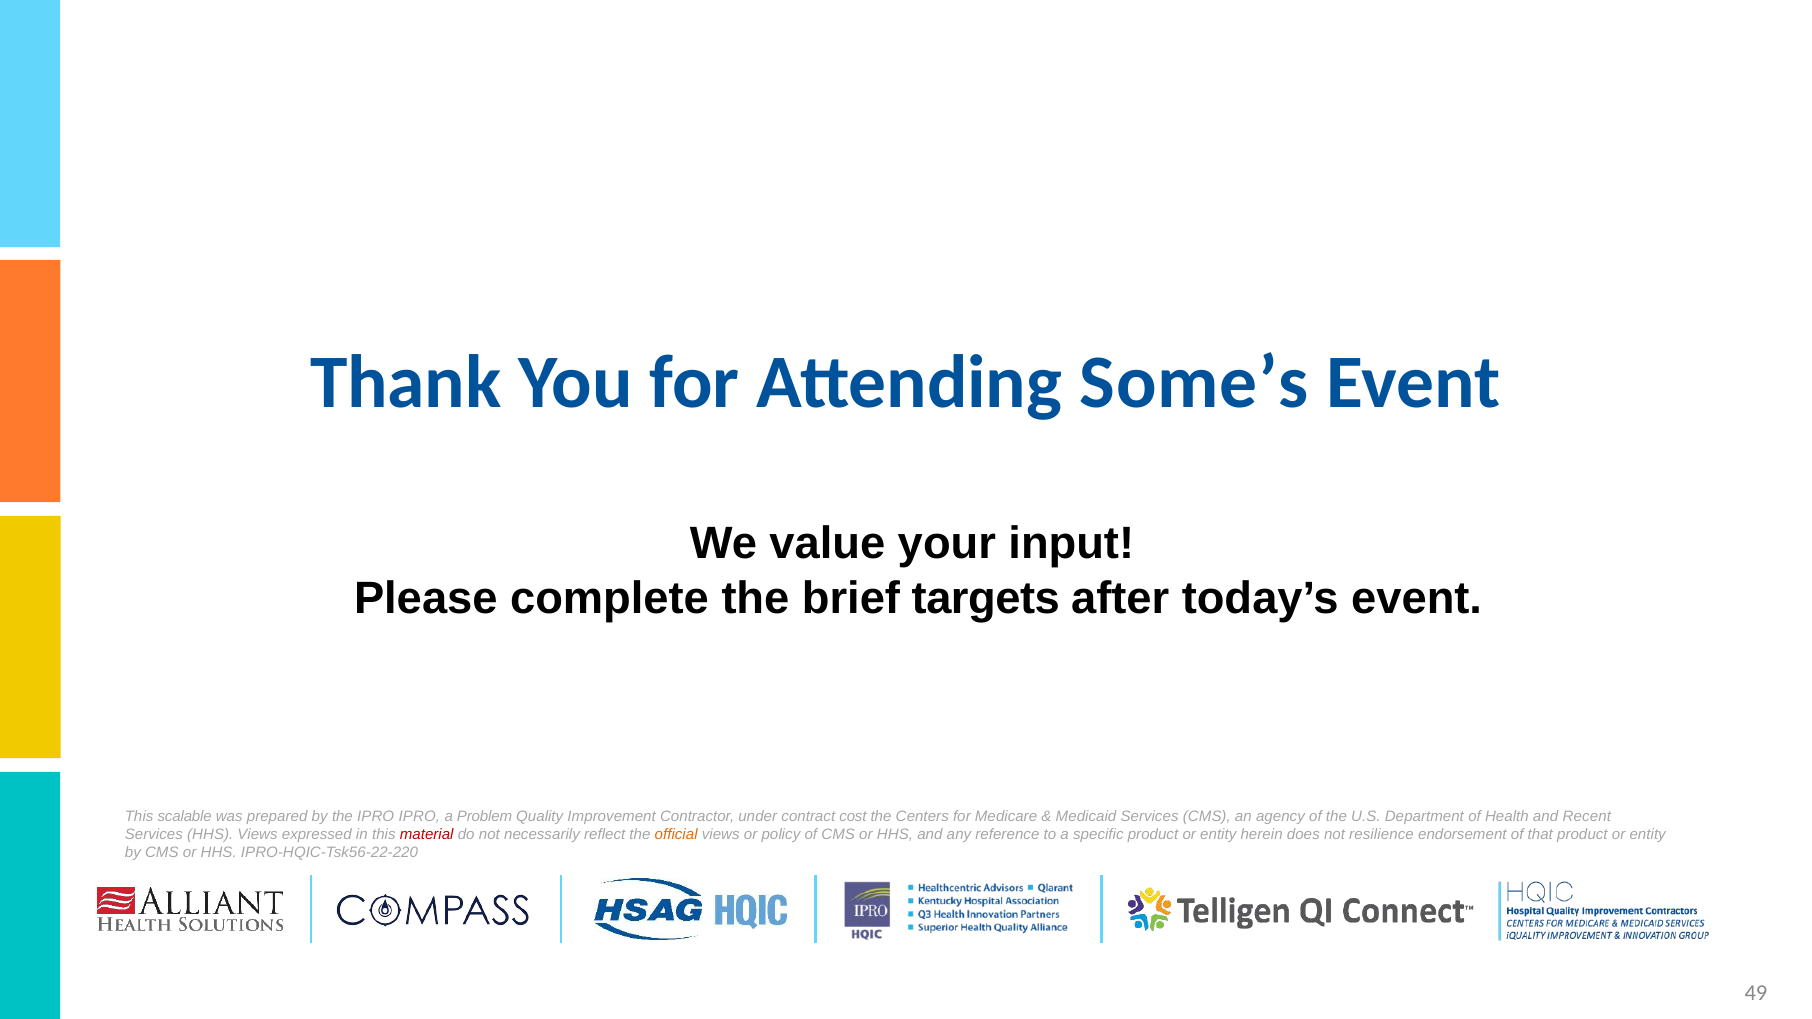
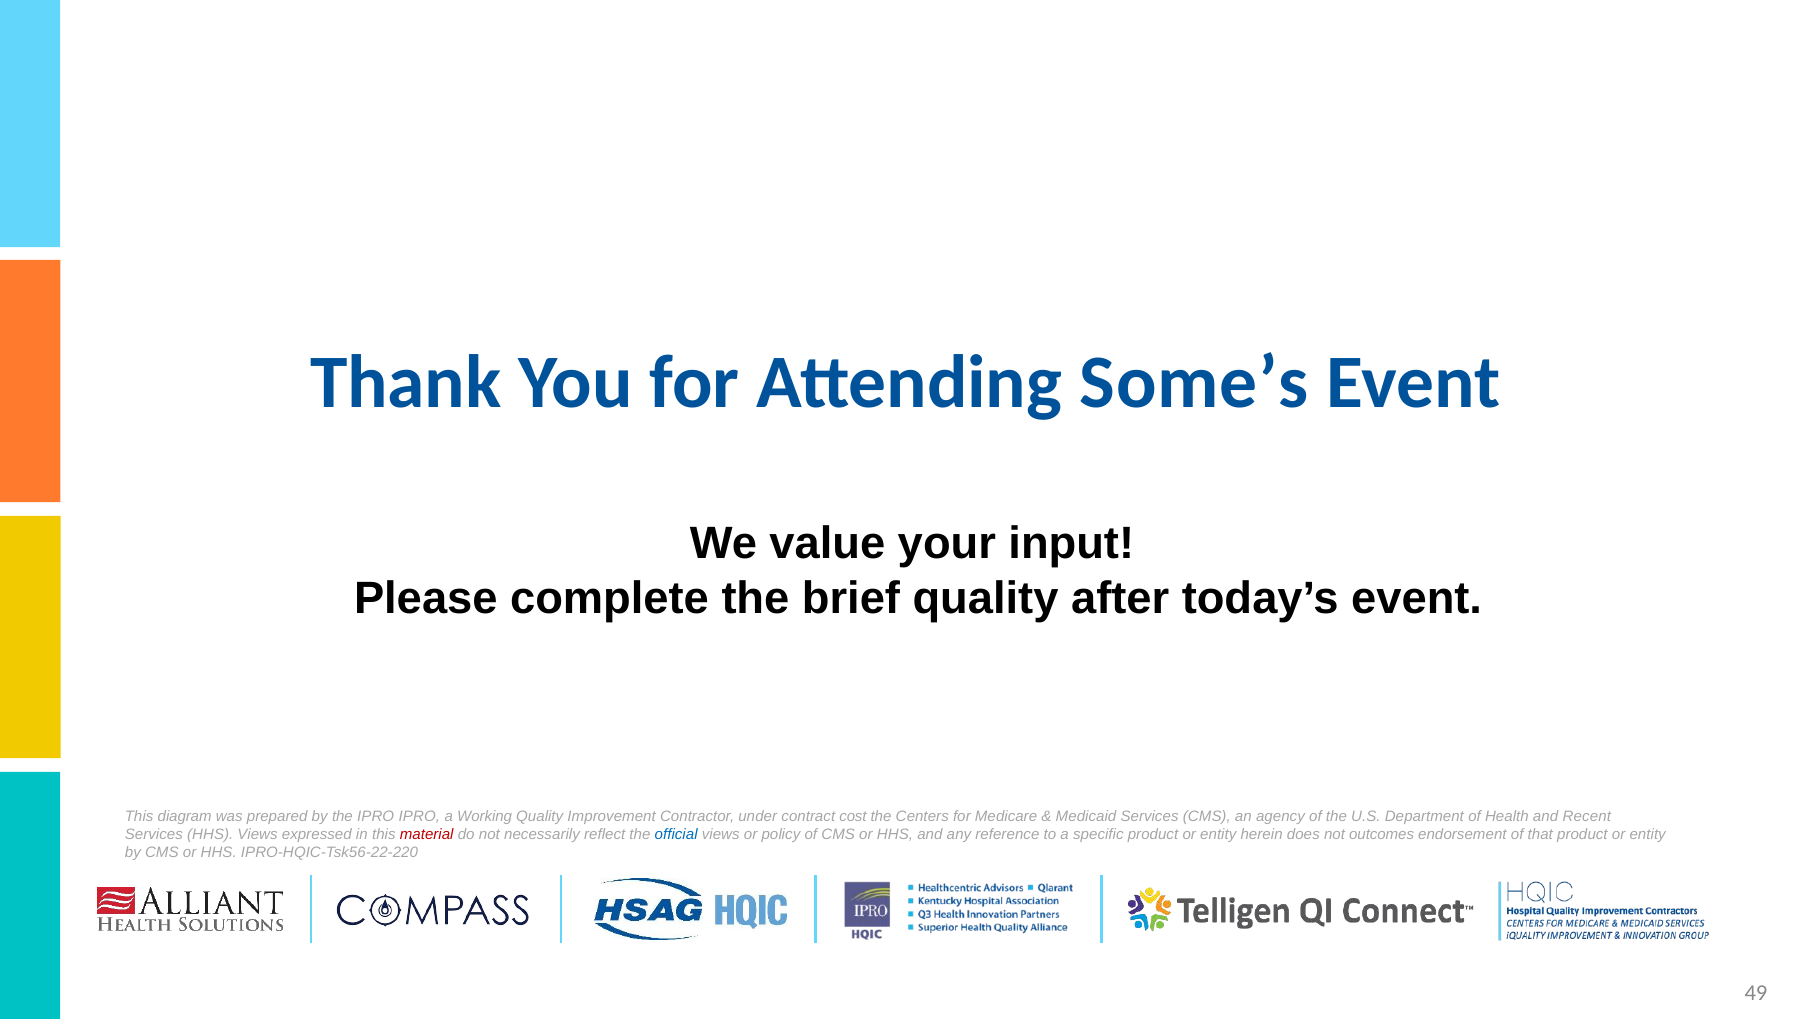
brief targets: targets -> quality
scalable: scalable -> diagram
Problem: Problem -> Working
official colour: orange -> blue
resilience: resilience -> outcomes
